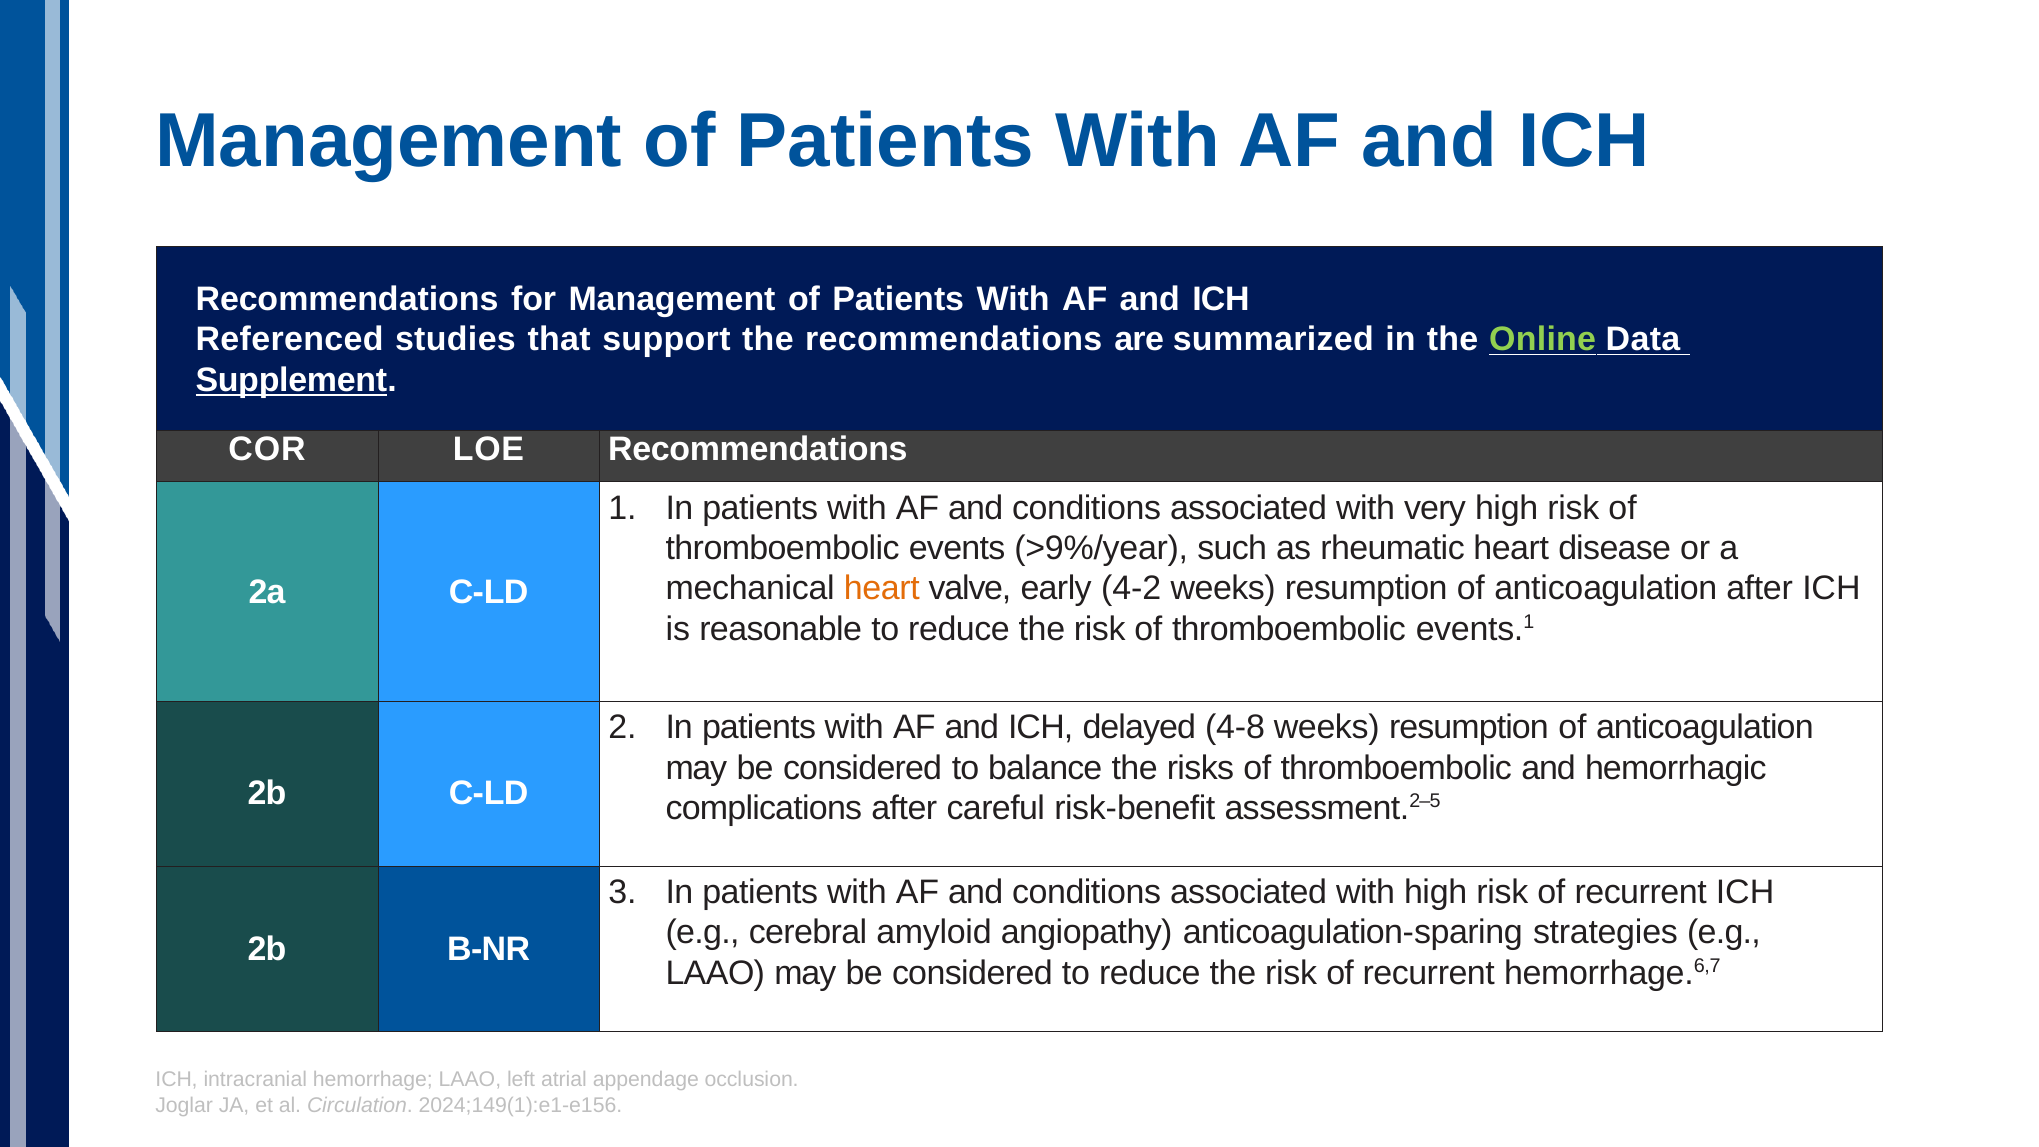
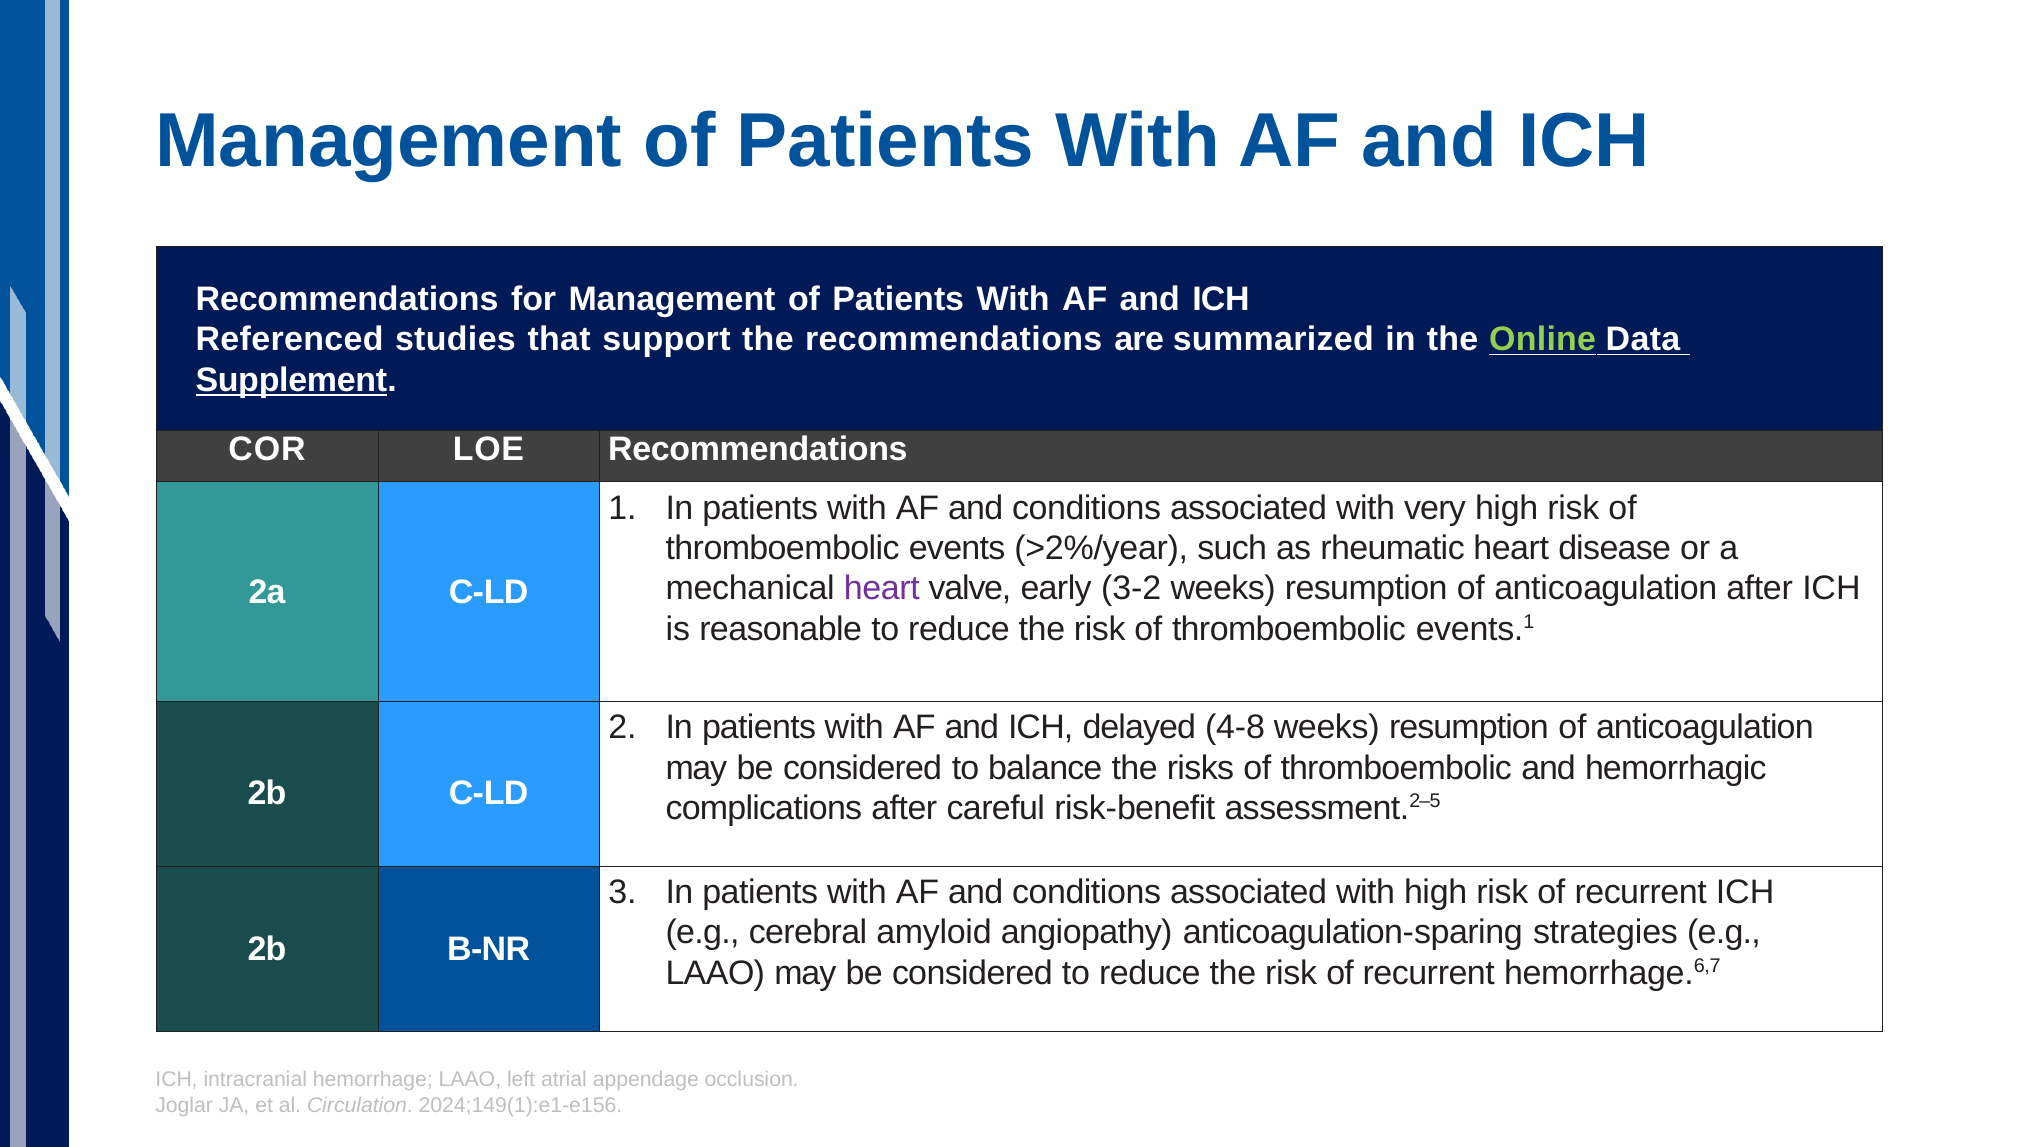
>9%/year: >9%/year -> >2%/year
heart at (882, 589) colour: orange -> purple
4-2: 4-2 -> 3-2
